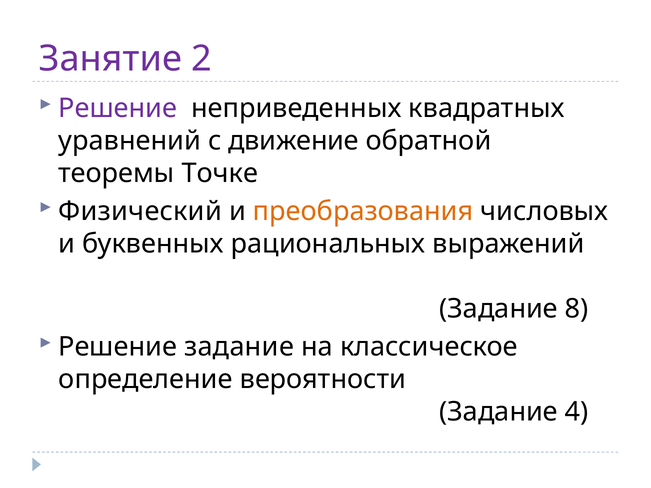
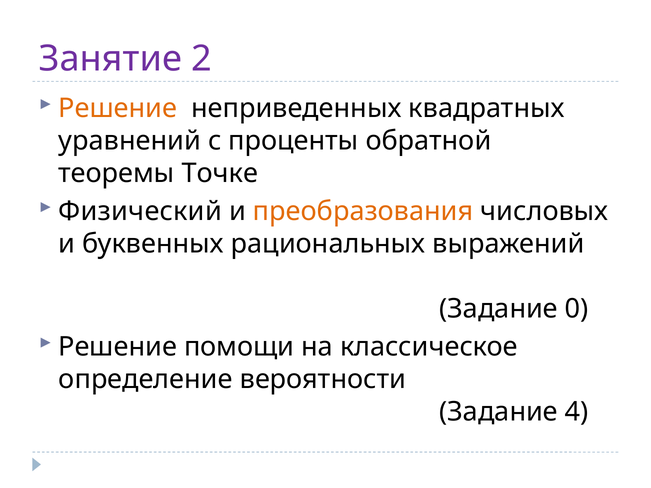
Решение at (118, 108) colour: purple -> orange
движение: движение -> проценты
8: 8 -> 0
Решение задание: задание -> помощи
